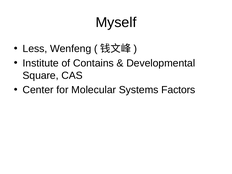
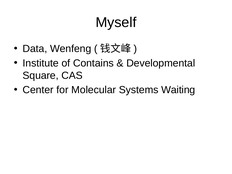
Less: Less -> Data
Factors: Factors -> Waiting
